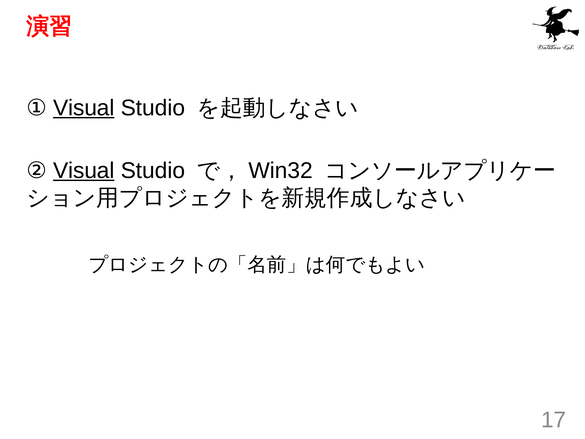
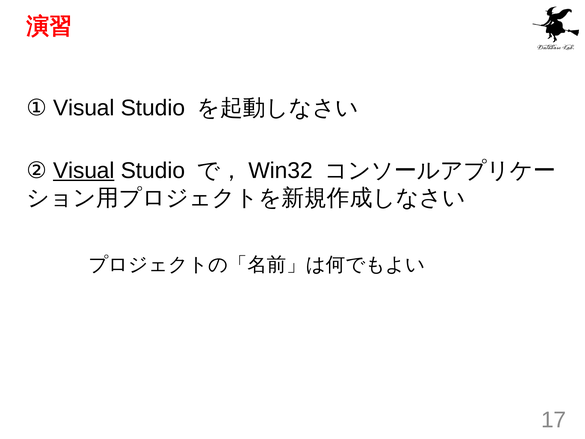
Visual at (84, 108) underline: present -> none
